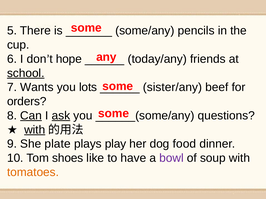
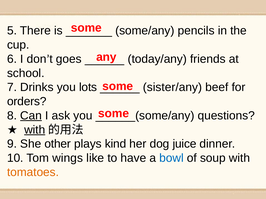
hope: hope -> goes
school underline: present -> none
Wants: Wants -> Drinks
ask underline: present -> none
plate: plate -> other
play: play -> kind
food: food -> juice
shoes: shoes -> wings
bowl colour: purple -> blue
